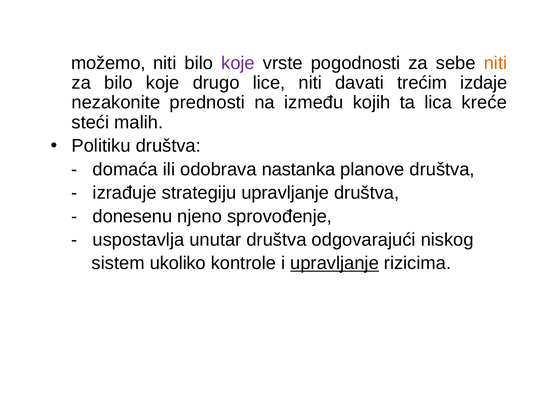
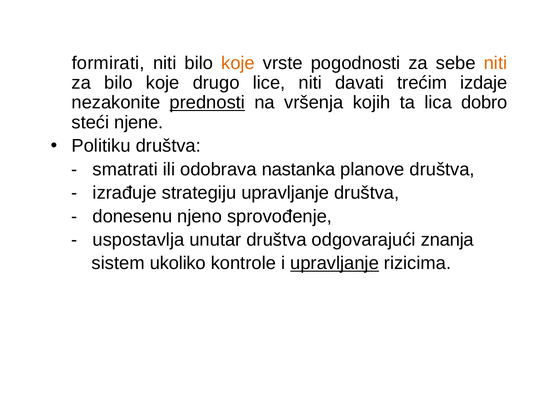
možemo: možemo -> formirati
koje at (238, 63) colour: purple -> orange
prednosti underline: none -> present
između: između -> vršenja
kreće: kreće -> dobro
malih: malih -> njene
domaća: domaća -> smatrati
niskog: niskog -> znanja
